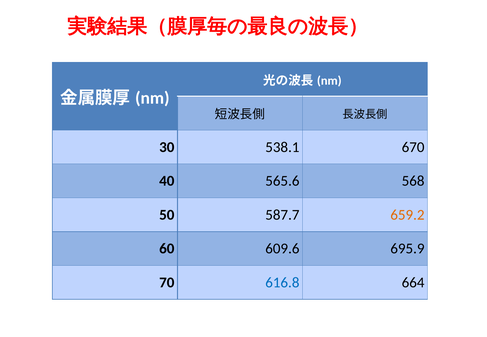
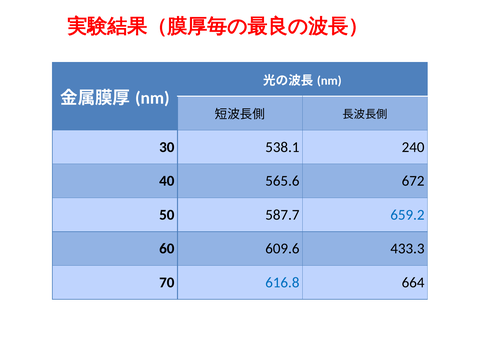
670: 670 -> 240
568: 568 -> 672
659.2 colour: orange -> blue
695.9: 695.9 -> 433.3
